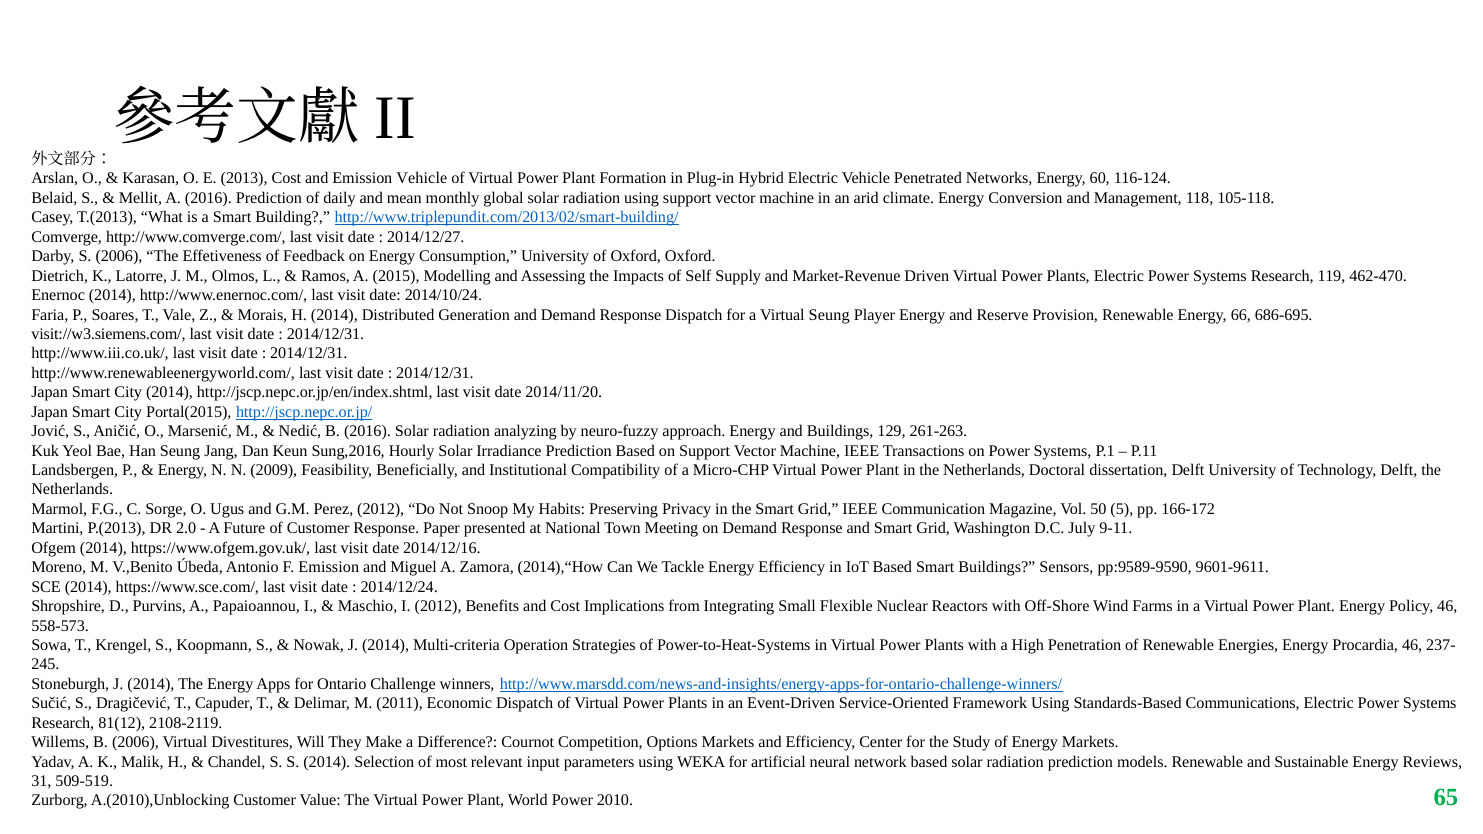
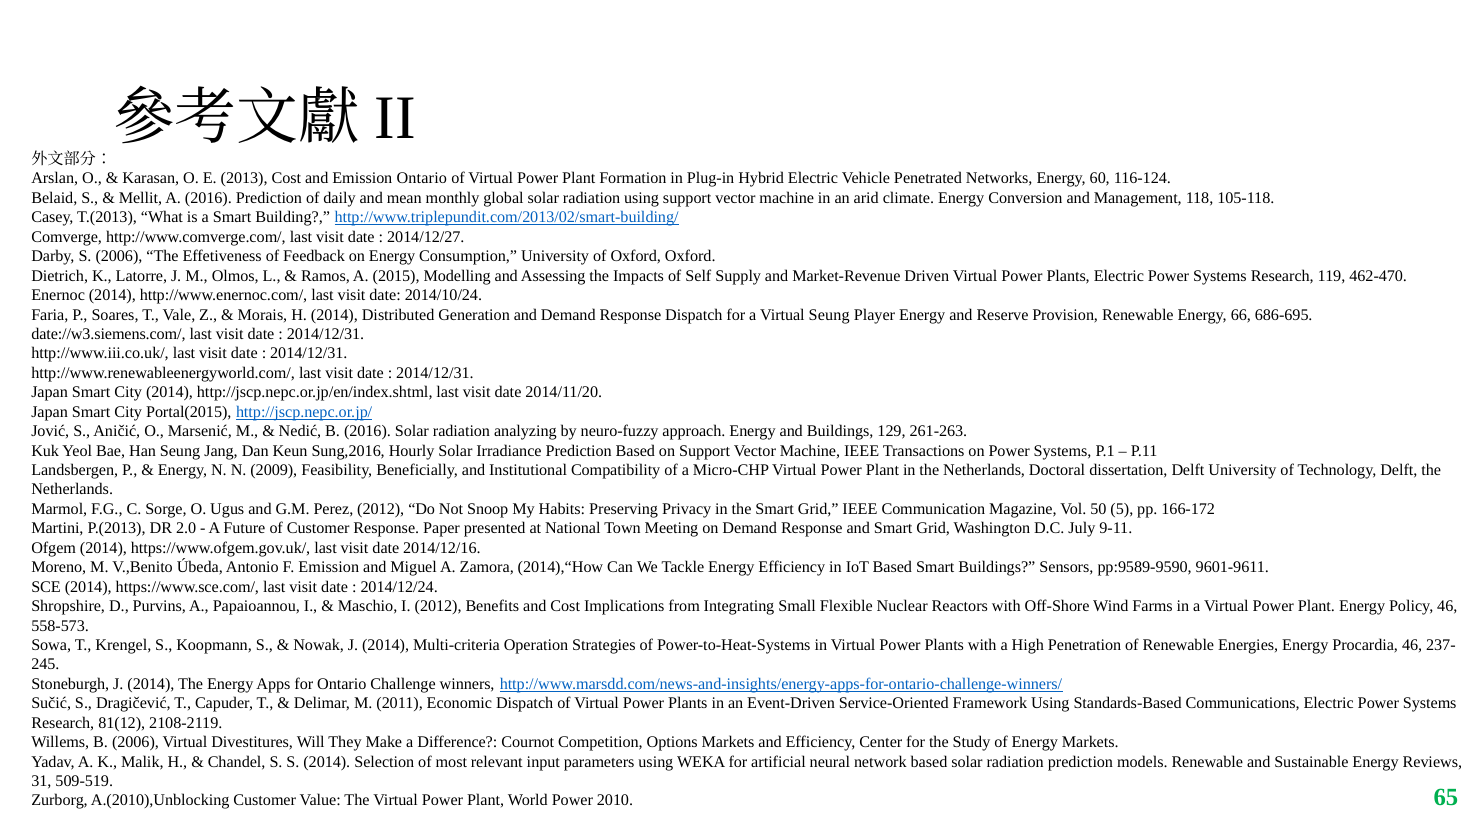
Emission Vehicle: Vehicle -> Ontario
visit://w3.siemens.com/: visit://w3.siemens.com/ -> date://w3.siemens.com/
